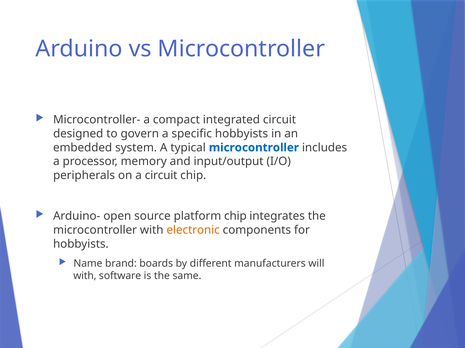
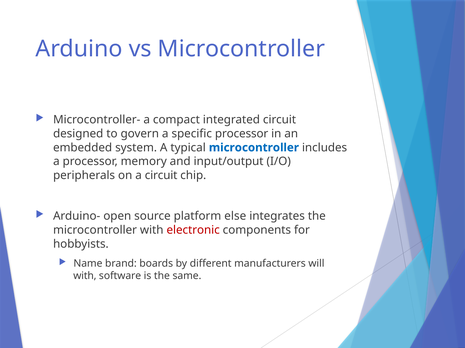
specific hobbyists: hobbyists -> processor
platform chip: chip -> else
electronic colour: orange -> red
